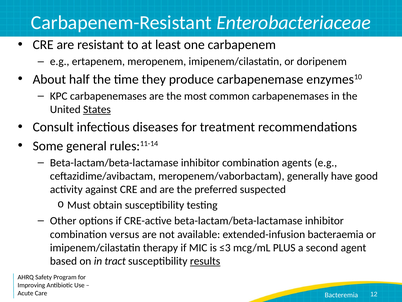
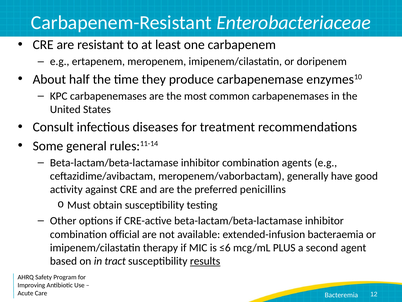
States underline: present -> none
suspected: suspected -> penicillins
versus: versus -> official
≤3: ≤3 -> ≤6
